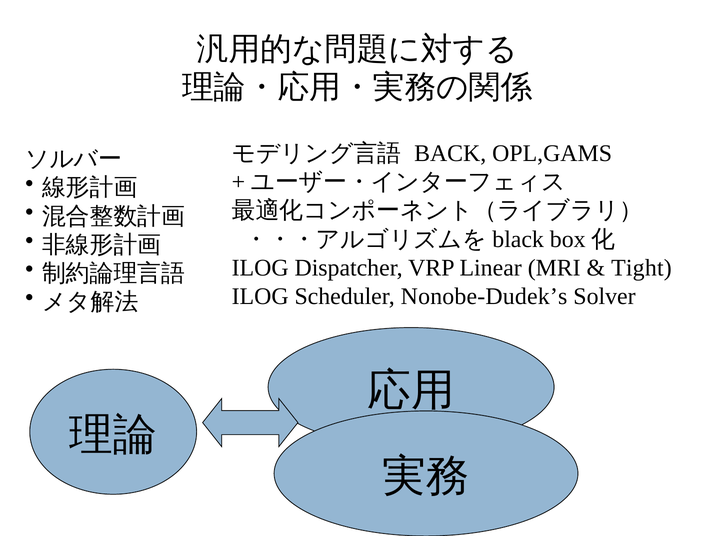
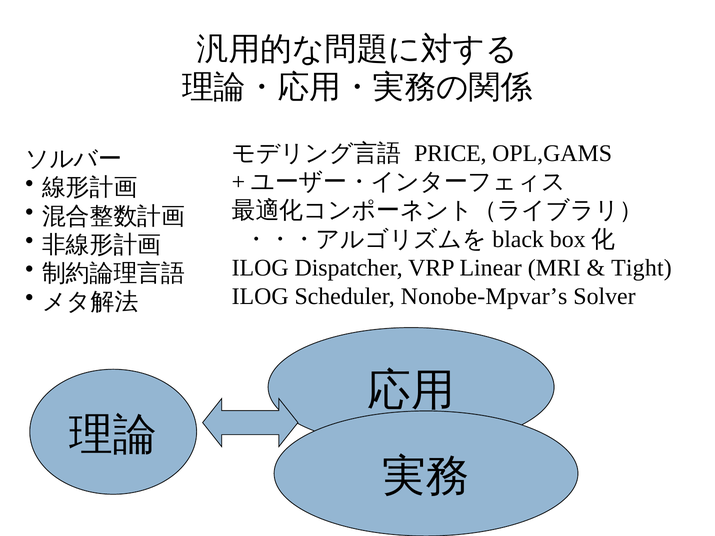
BACK: BACK -> PRICE
Nonobe-Dudek’s: Nonobe-Dudek’s -> Nonobe-Mpvar’s
